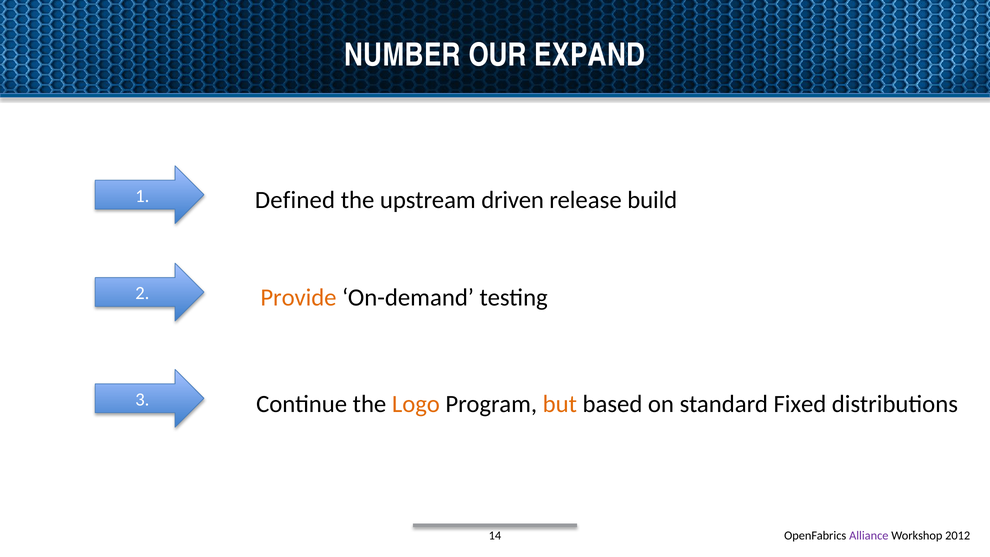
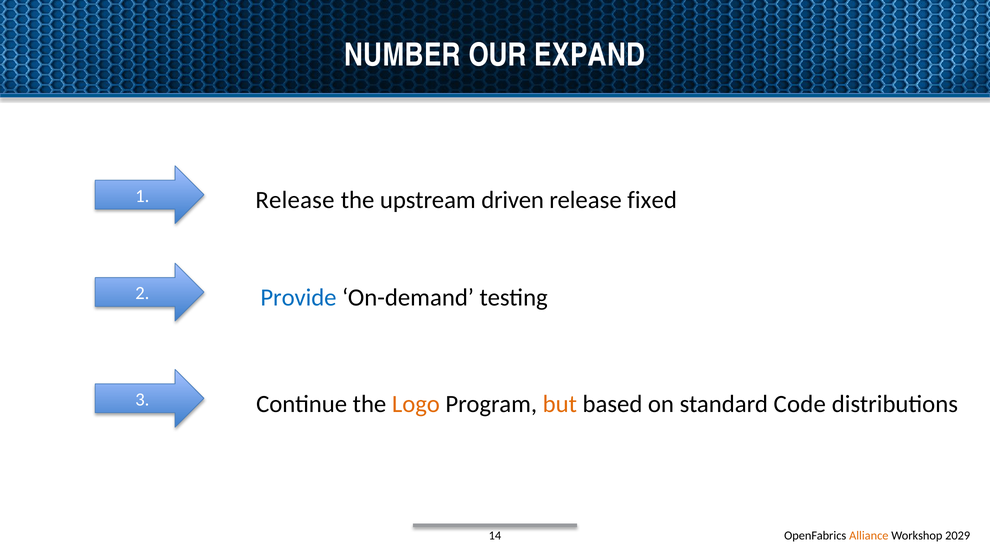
1 Defined: Defined -> Release
build: build -> fixed
Provide colour: orange -> blue
Fixed: Fixed -> Code
Alliance colour: purple -> orange
2012: 2012 -> 2029
